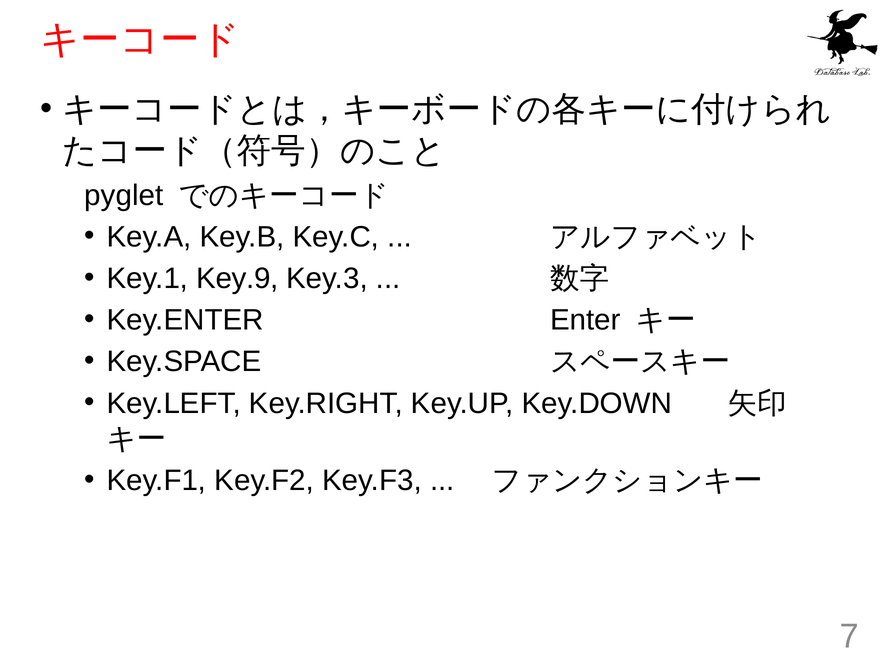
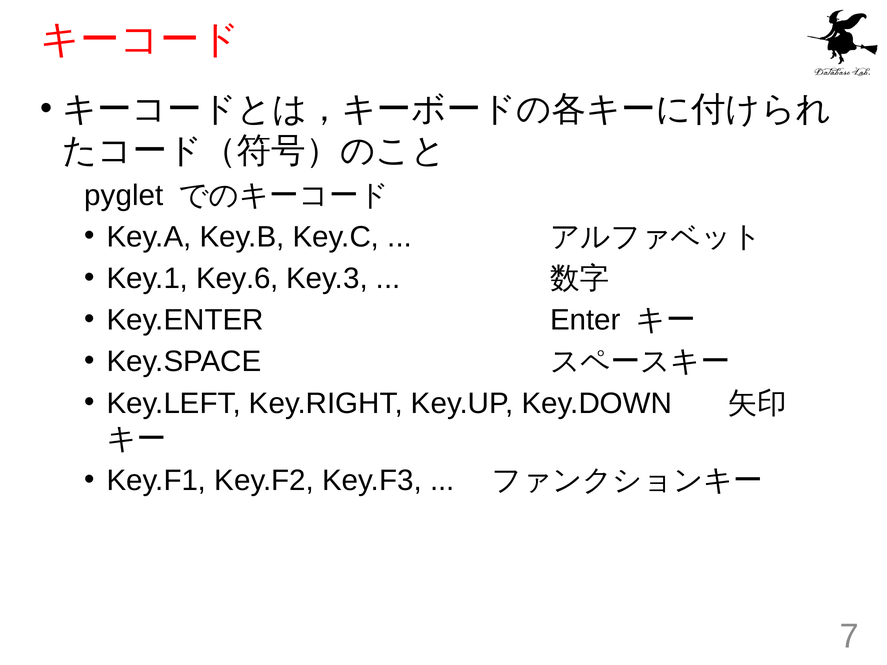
Key.9: Key.9 -> Key.6
